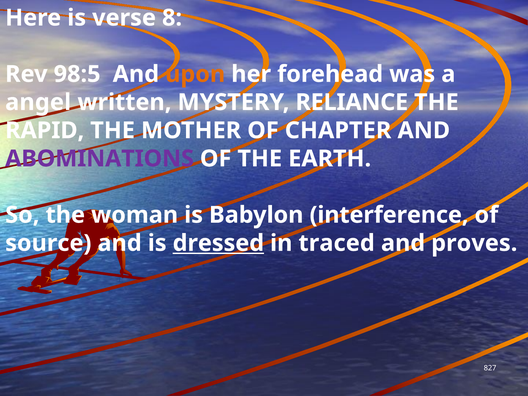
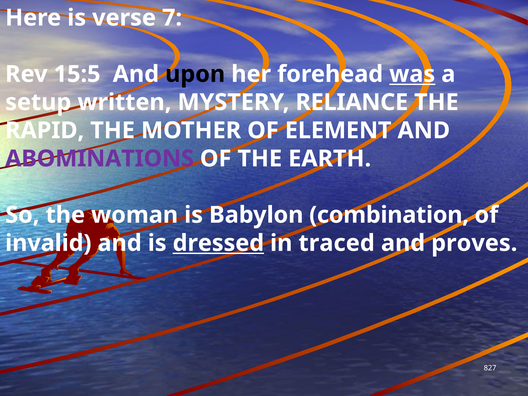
8: 8 -> 7
98:5: 98:5 -> 15:5
upon colour: orange -> black
was underline: none -> present
angel: angel -> setup
CHAPTER: CHAPTER -> ELEMENT
interference: interference -> combination
source: source -> invalid
